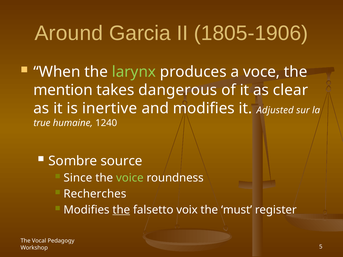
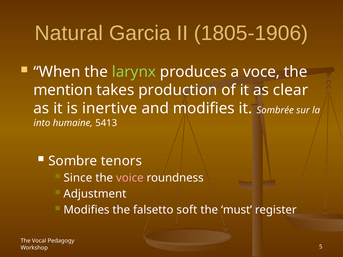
Around: Around -> Natural
dangerous: dangerous -> production
Adjusted: Adjusted -> Sombrée
true: true -> into
1240: 1240 -> 5413
source: source -> tenors
voice colour: light green -> pink
Recherches: Recherches -> Adjustment
the at (121, 210) underline: present -> none
voix: voix -> soft
